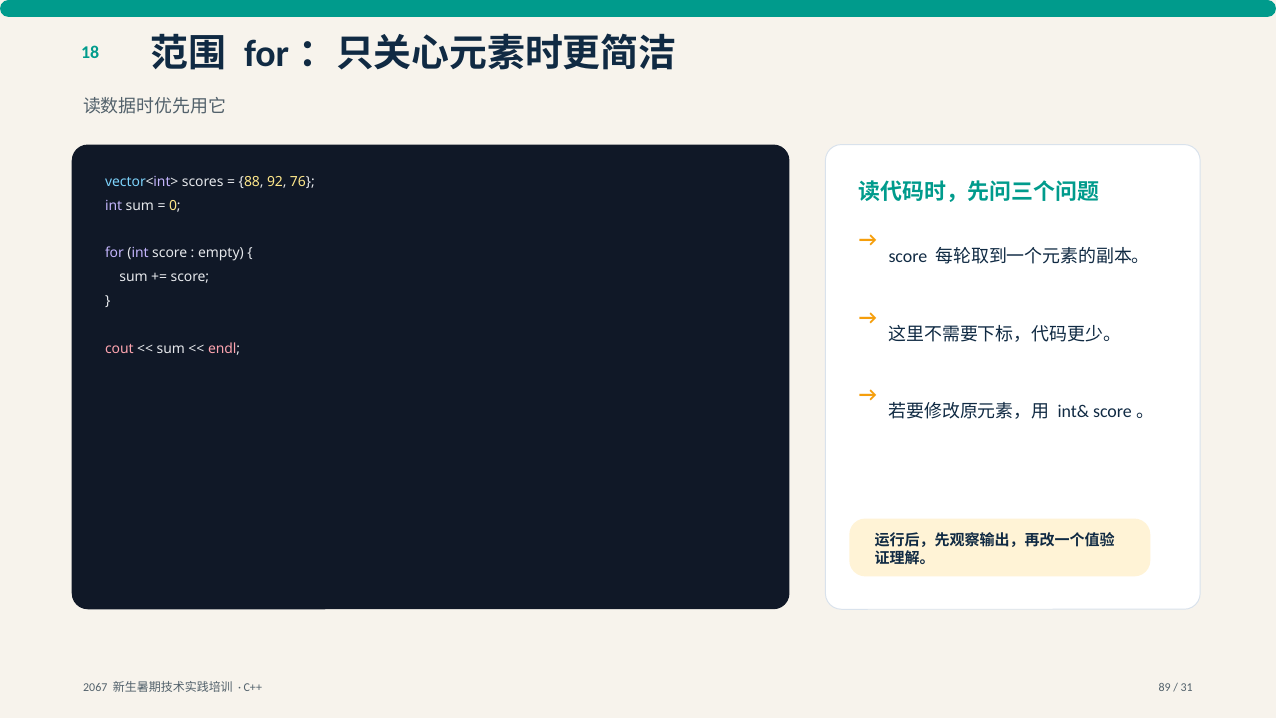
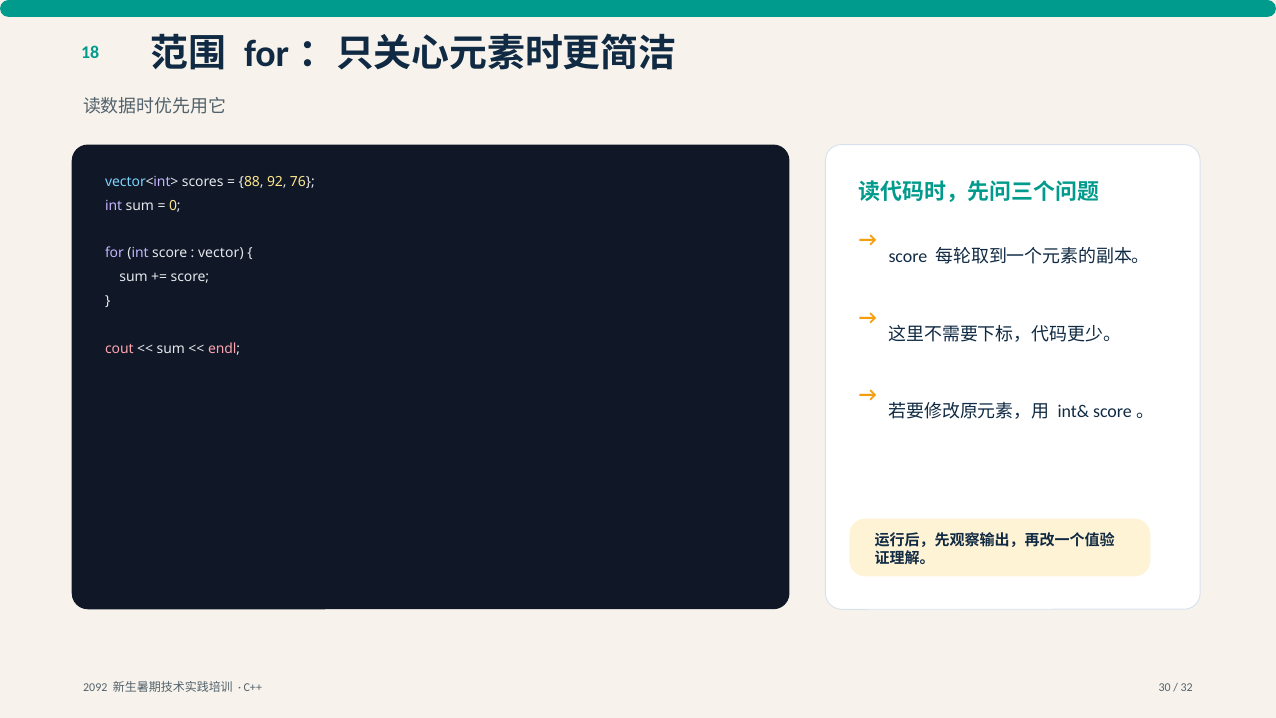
empty: empty -> vector
2067: 2067 -> 2092
89: 89 -> 30
31: 31 -> 32
